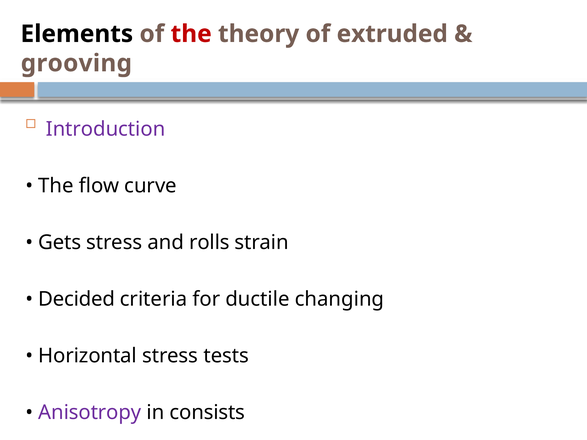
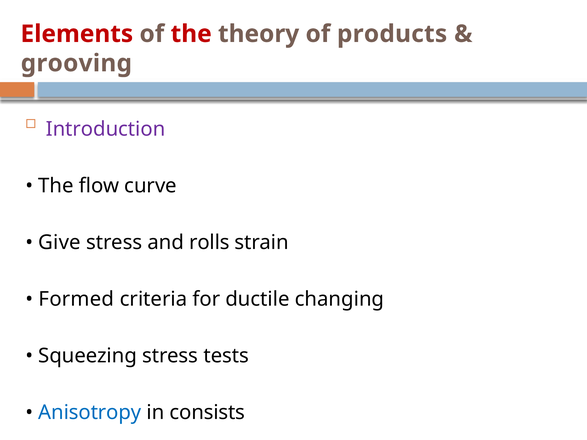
Elements colour: black -> red
extruded: extruded -> products
Gets: Gets -> Give
Decided: Decided -> Formed
Horizontal: Horizontal -> Squeezing
Anisotropy colour: purple -> blue
